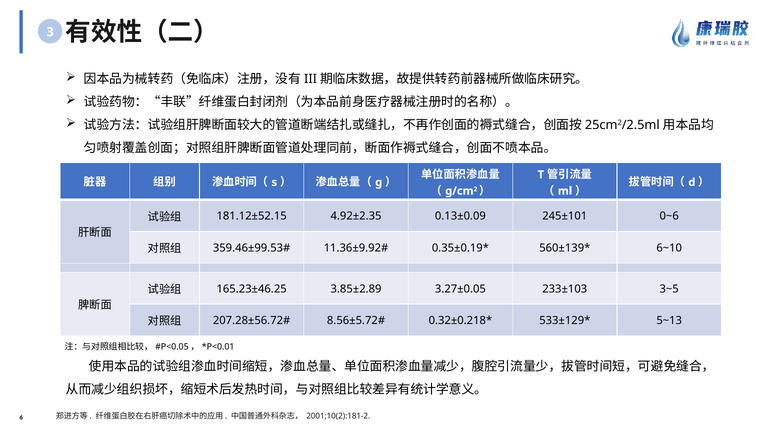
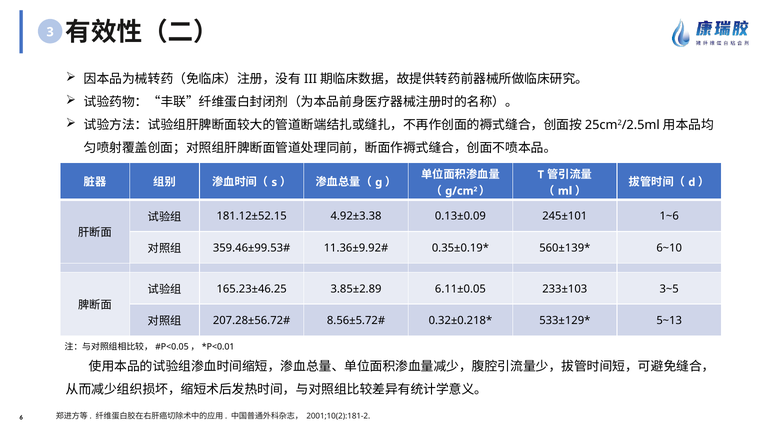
4.92±2.35: 4.92±2.35 -> 4.92±3.38
0~6: 0~6 -> 1~6
3.27±0.05: 3.27±0.05 -> 6.11±0.05
